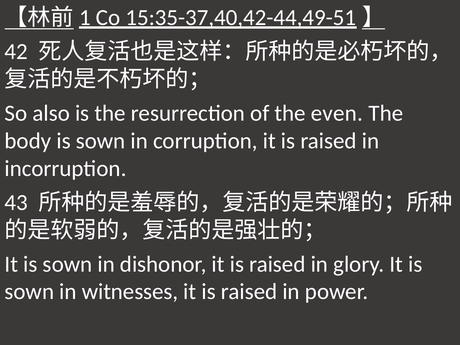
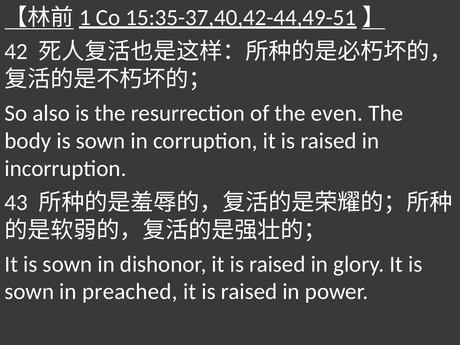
witnesses: witnesses -> preached
